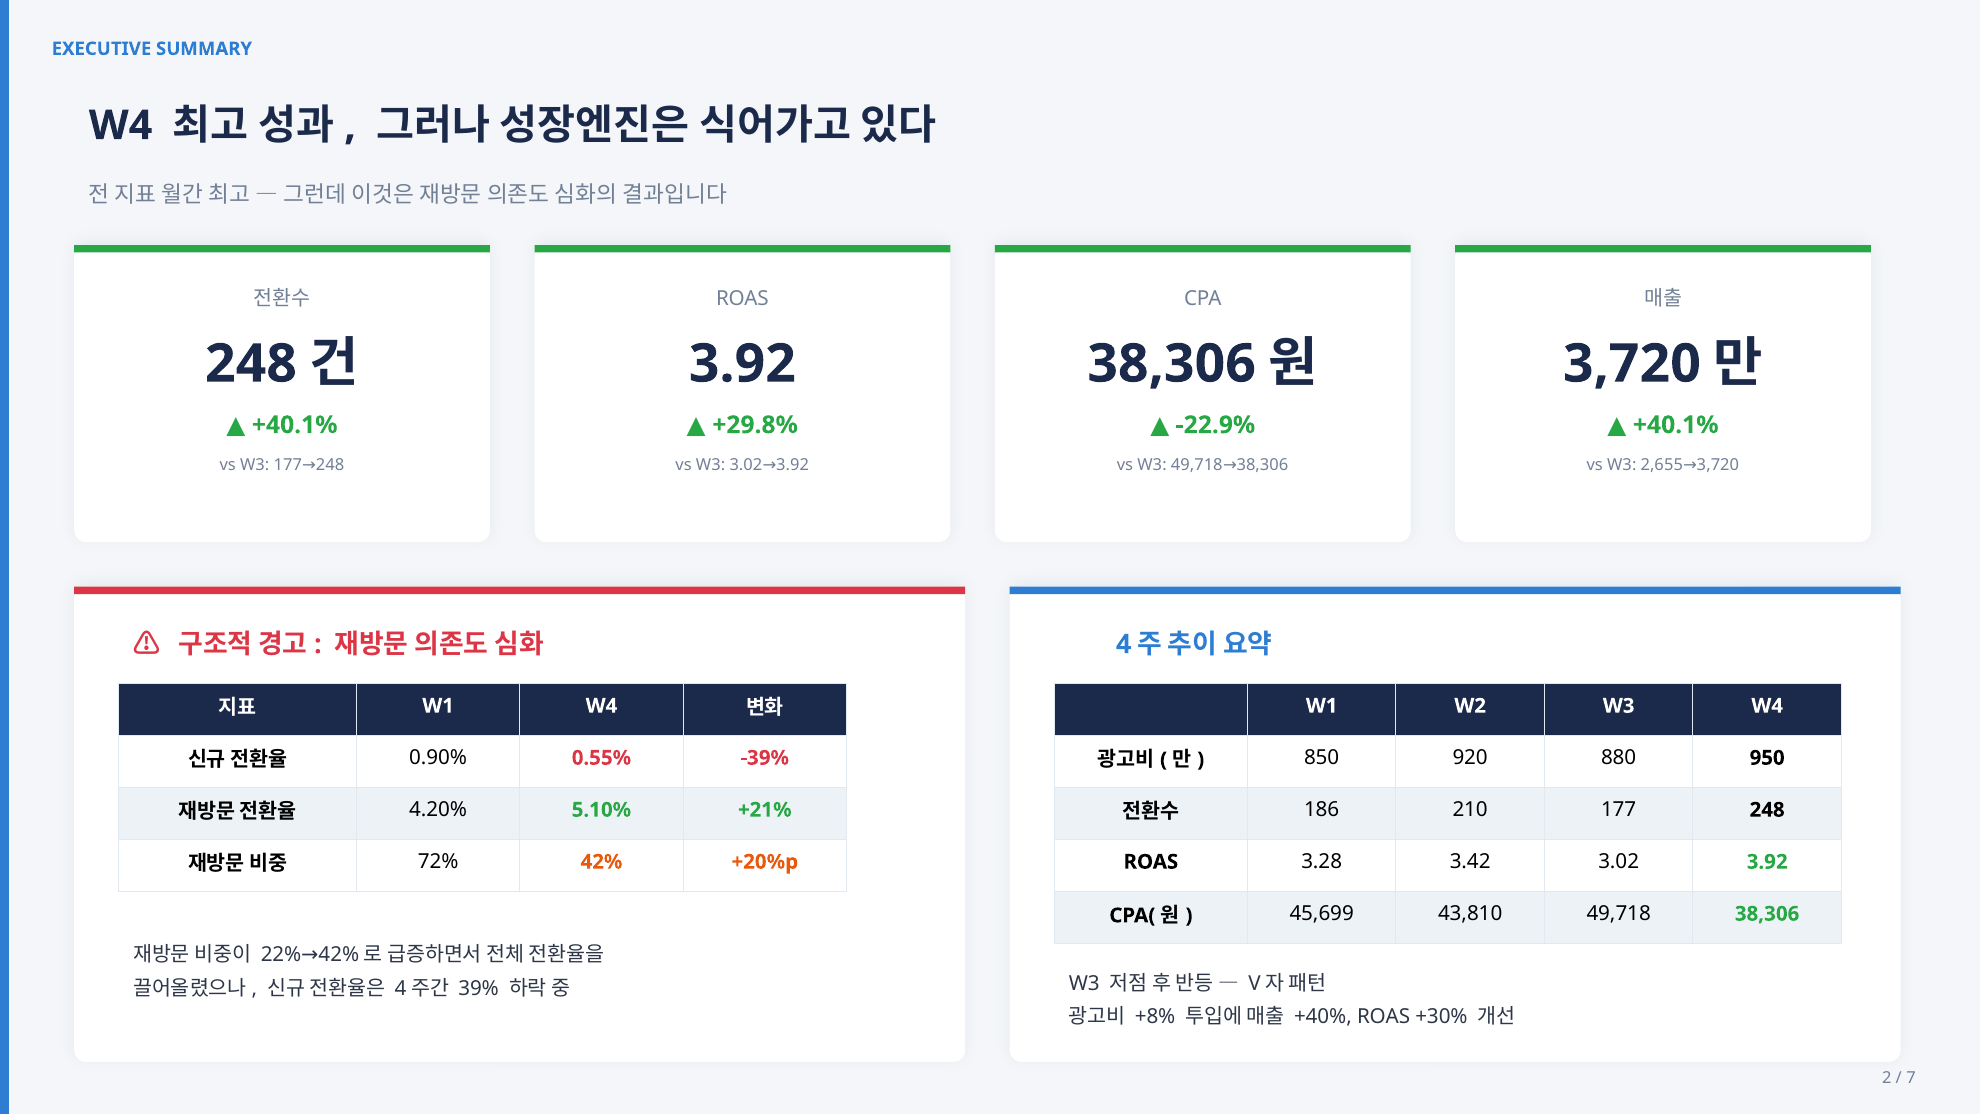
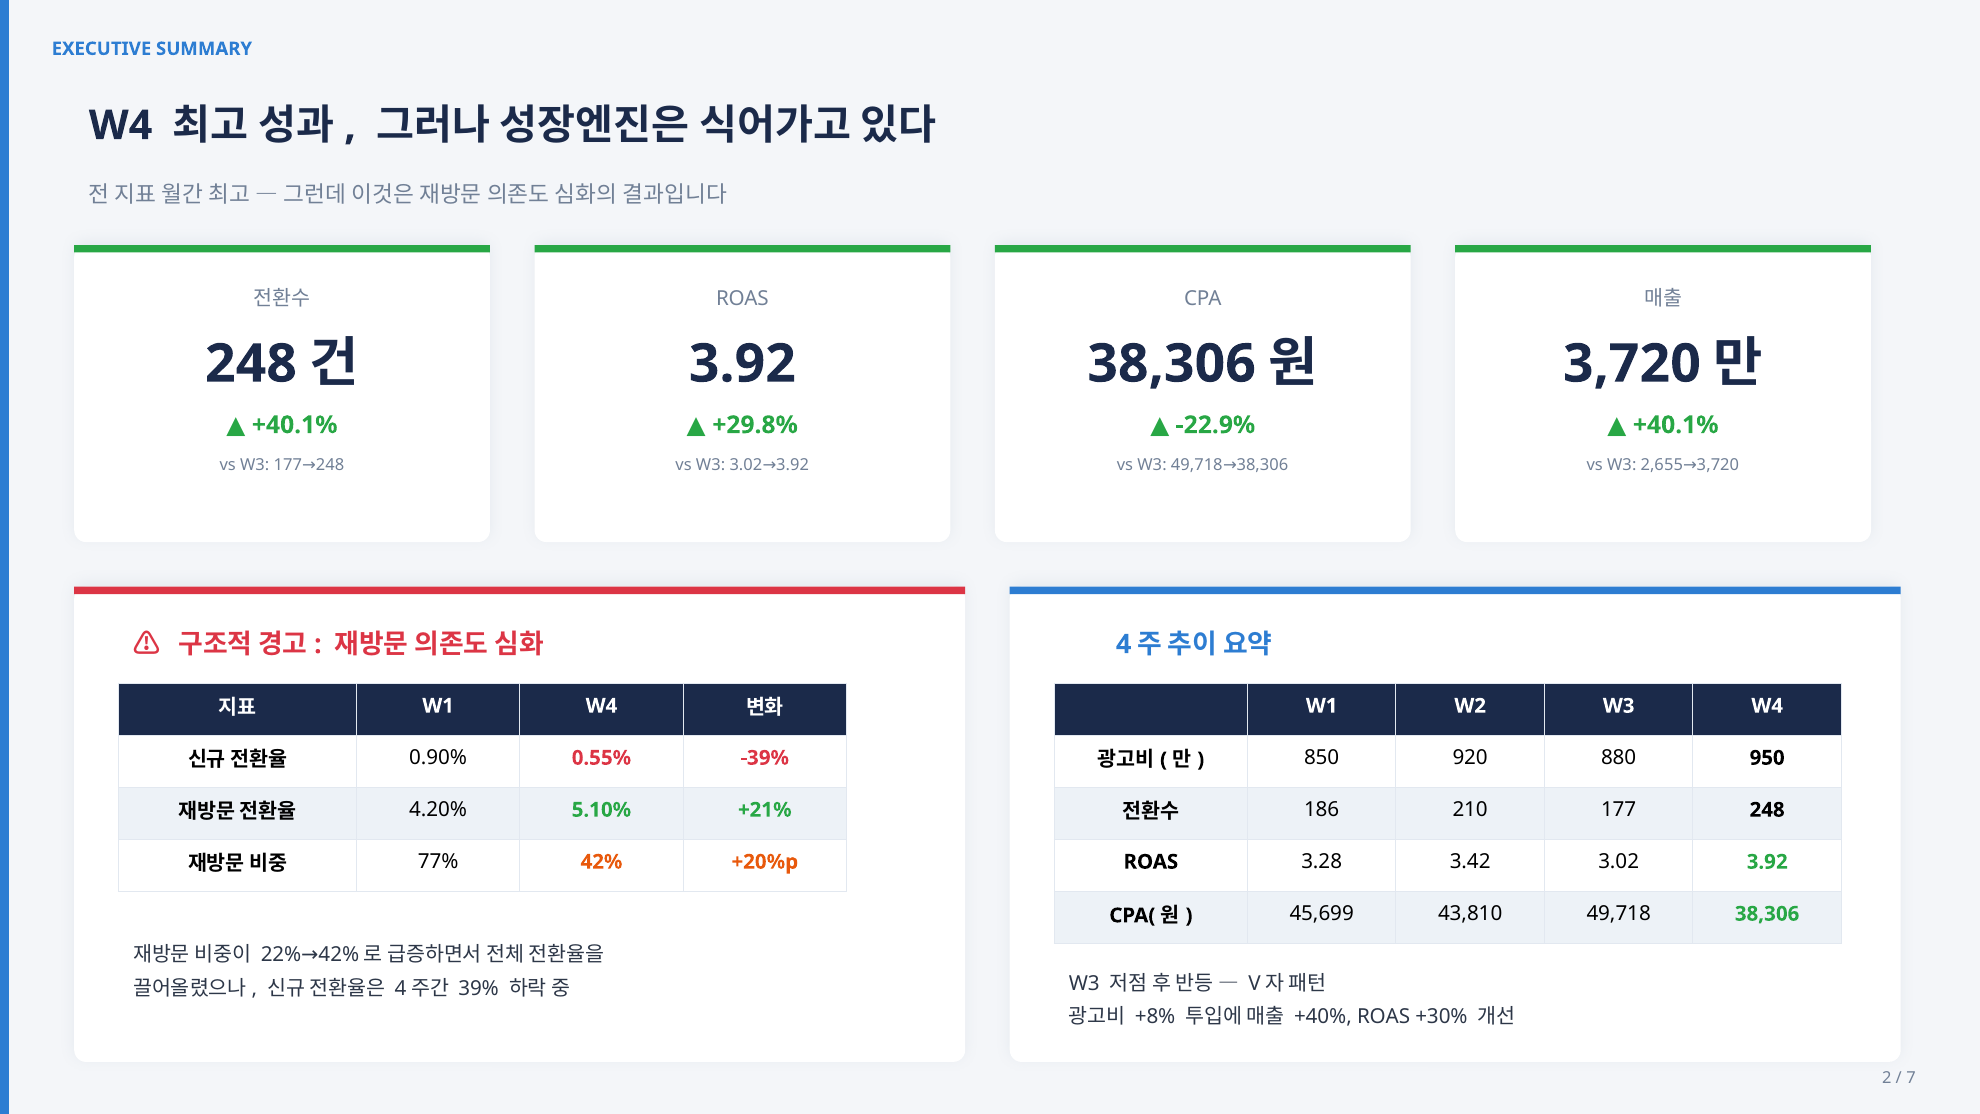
72%: 72% -> 77%
